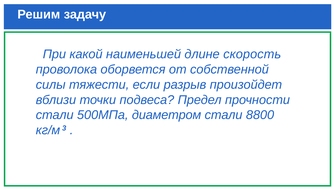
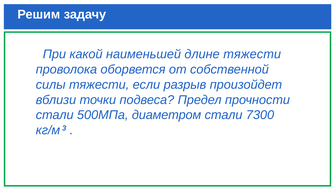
длине скорость: скорость -> тяжести
8800: 8800 -> 7300
